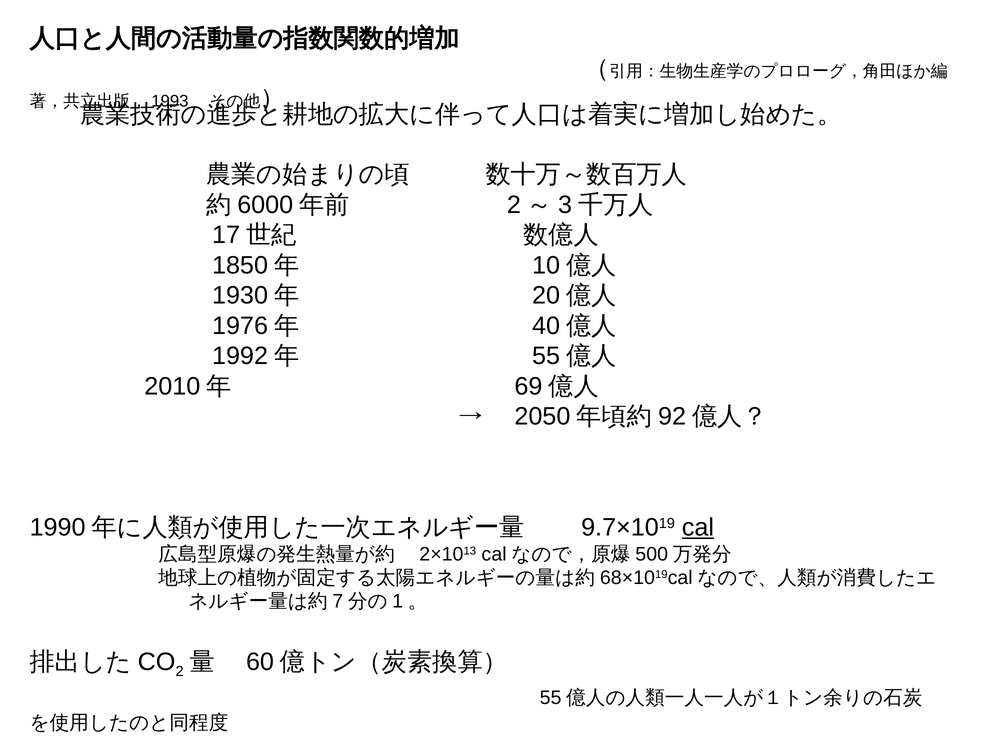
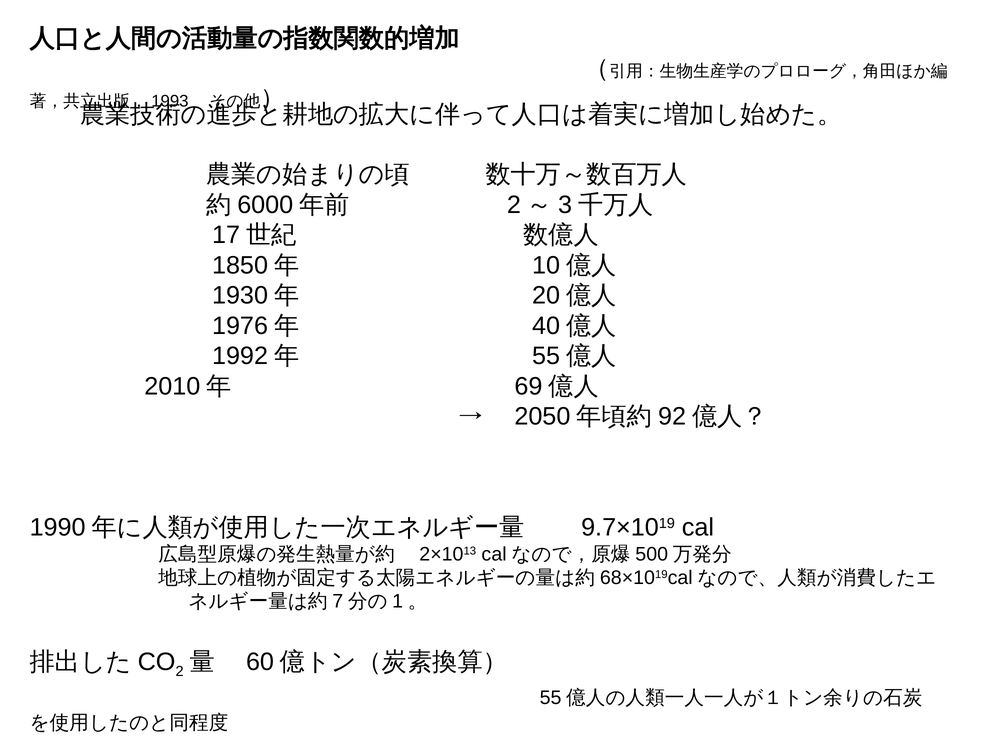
cal underline: present -> none
